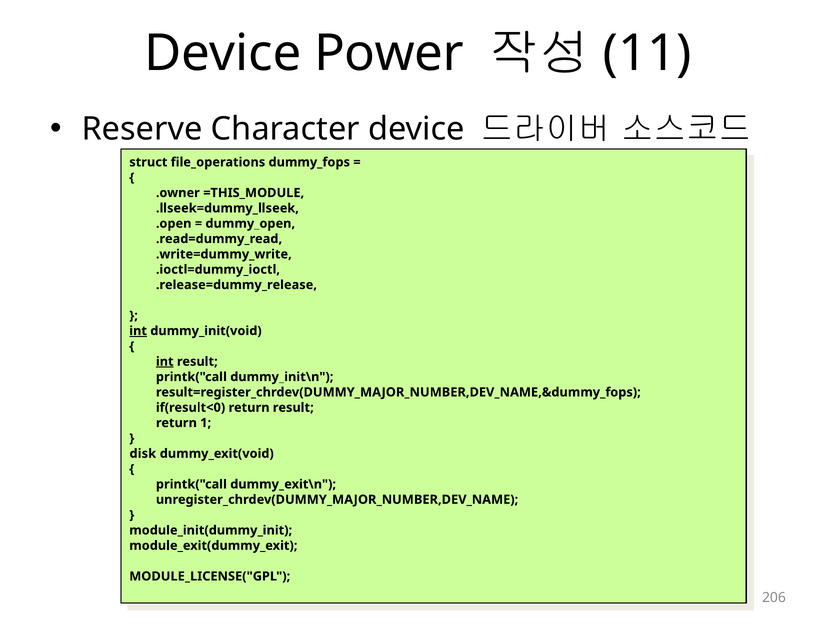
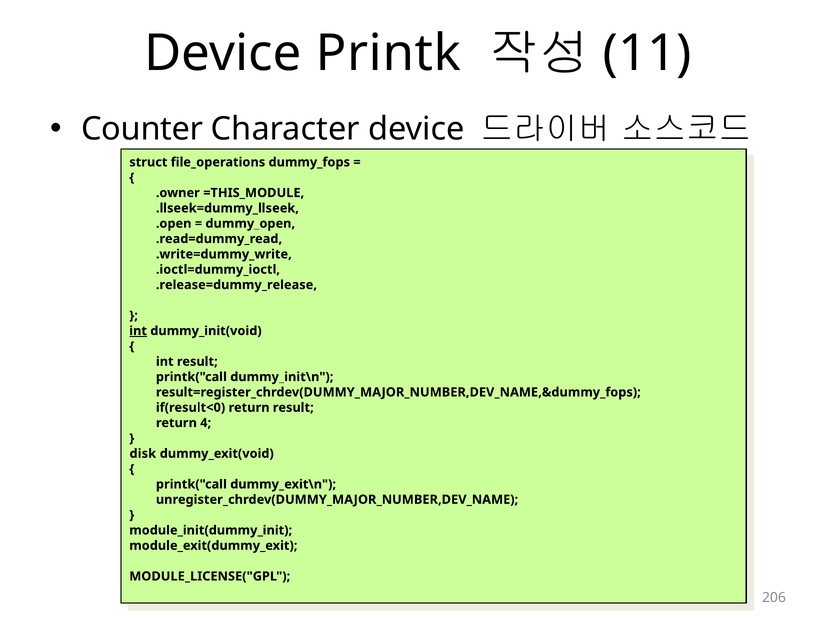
Power: Power -> Printk
Reserve: Reserve -> Counter
int at (165, 362) underline: present -> none
1: 1 -> 4
